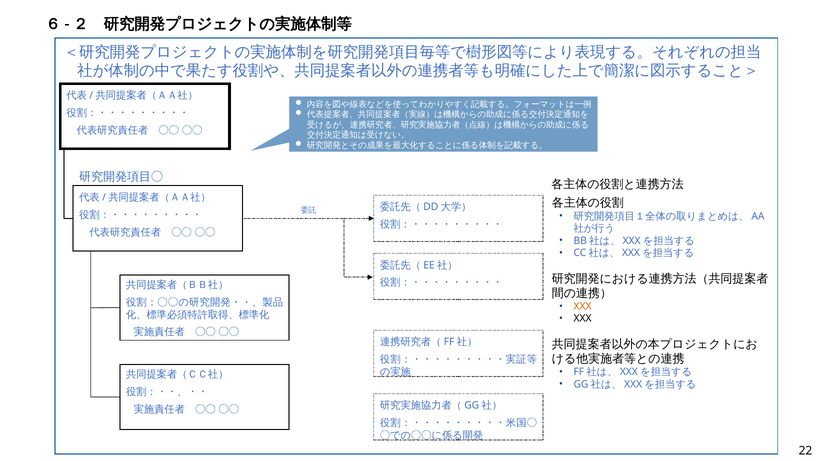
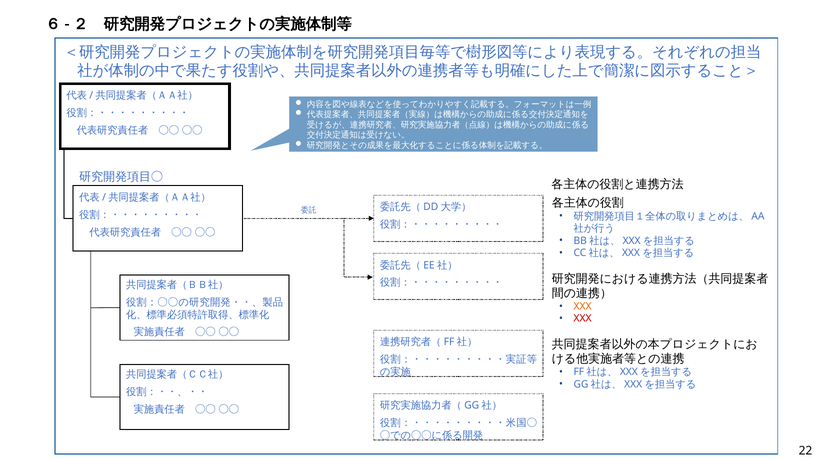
XXX at (583, 318) colour: black -> red
